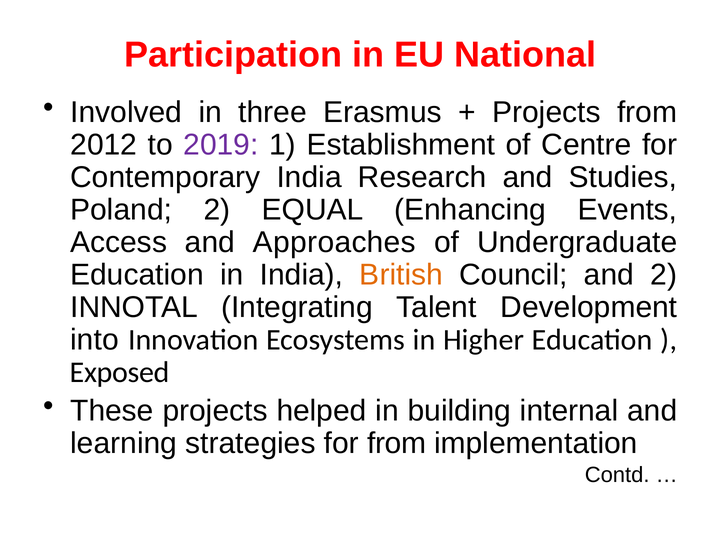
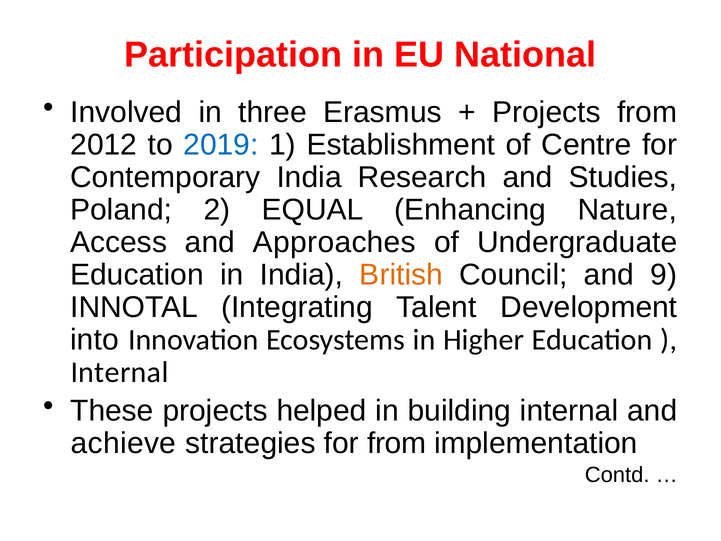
2019 colour: purple -> blue
Events: Events -> Nature
and 2: 2 -> 9
Exposed at (120, 372): Exposed -> Internal
learning: learning -> achieve
